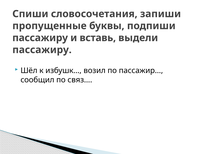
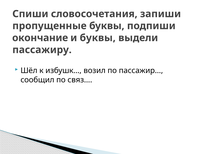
пассажиру at (40, 38): пассажиру -> окончание
и вставь: вставь -> буквы
